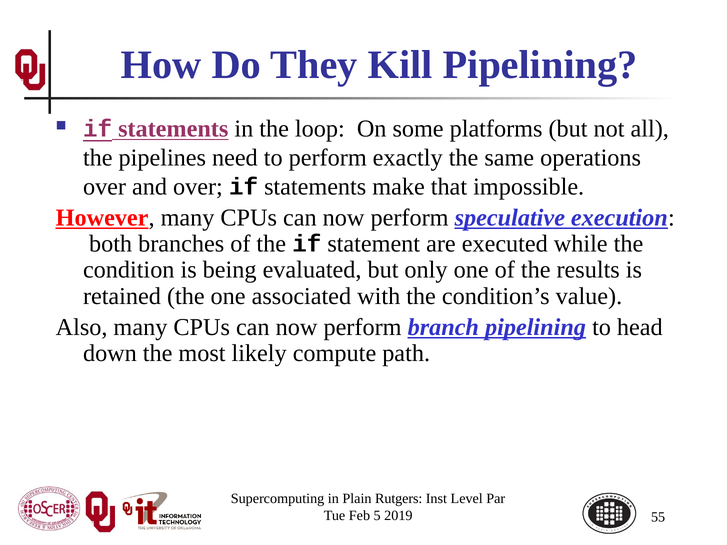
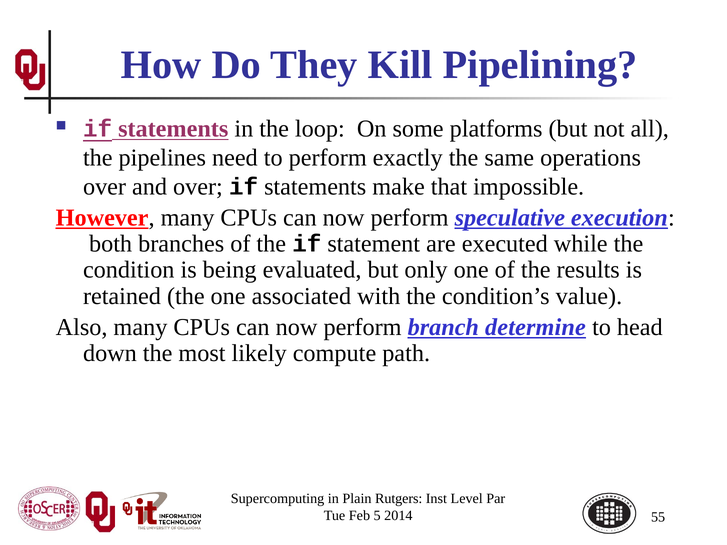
branch pipelining: pipelining -> determine
2019: 2019 -> 2014
